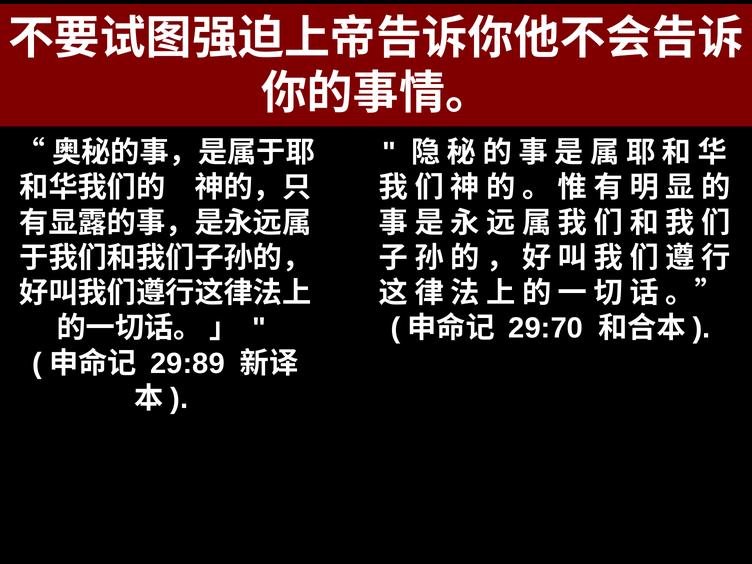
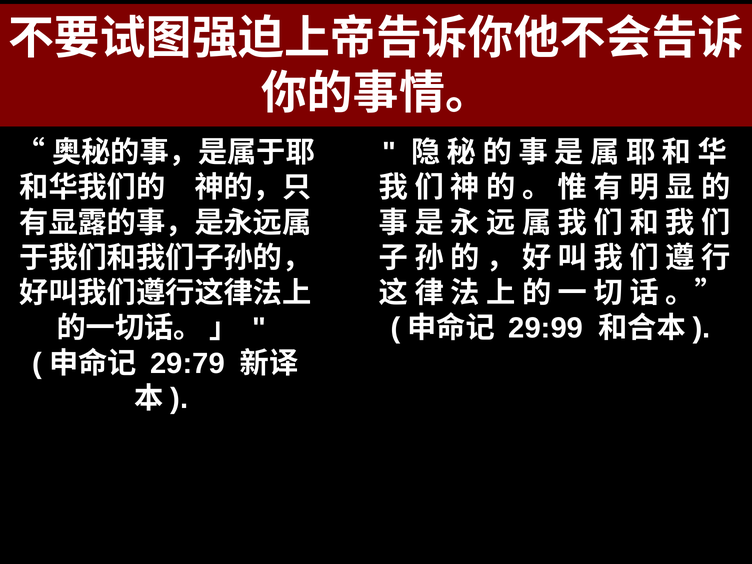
29:70: 29:70 -> 29:99
29:89: 29:89 -> 29:79
